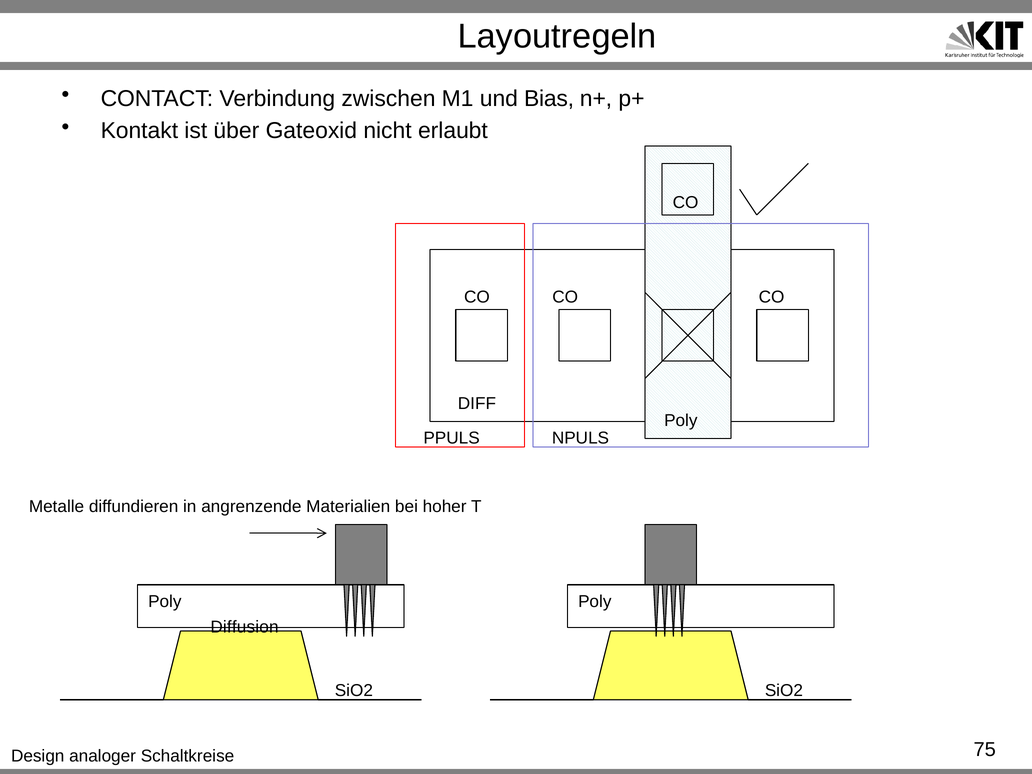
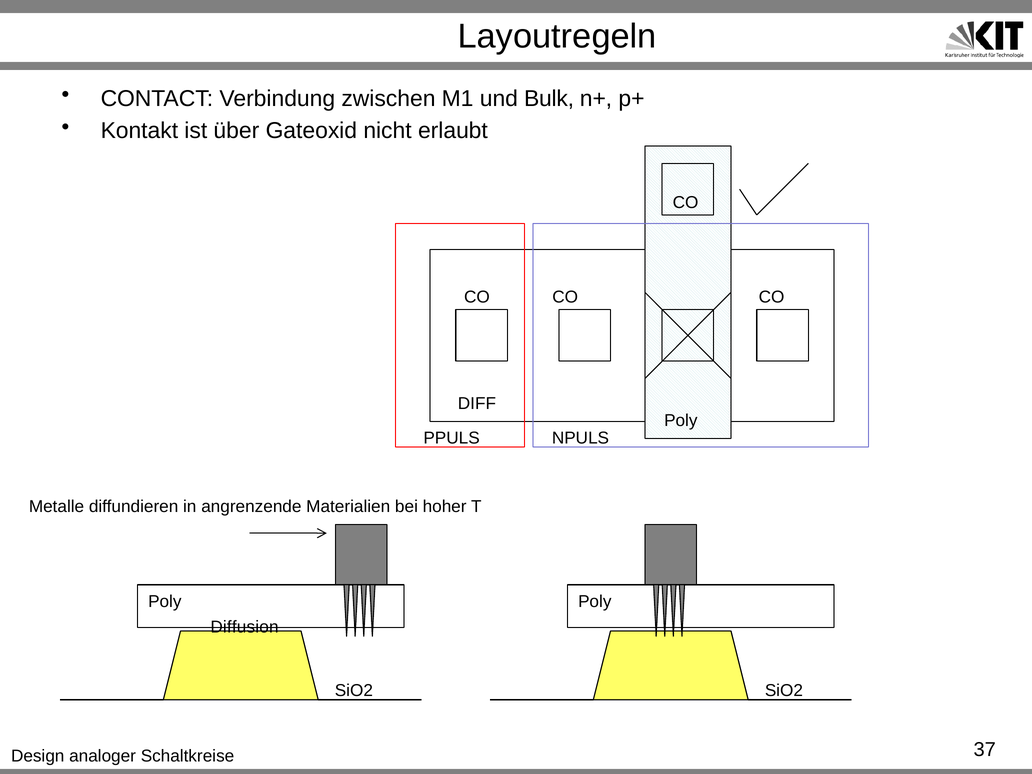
Bias: Bias -> Bulk
75: 75 -> 37
